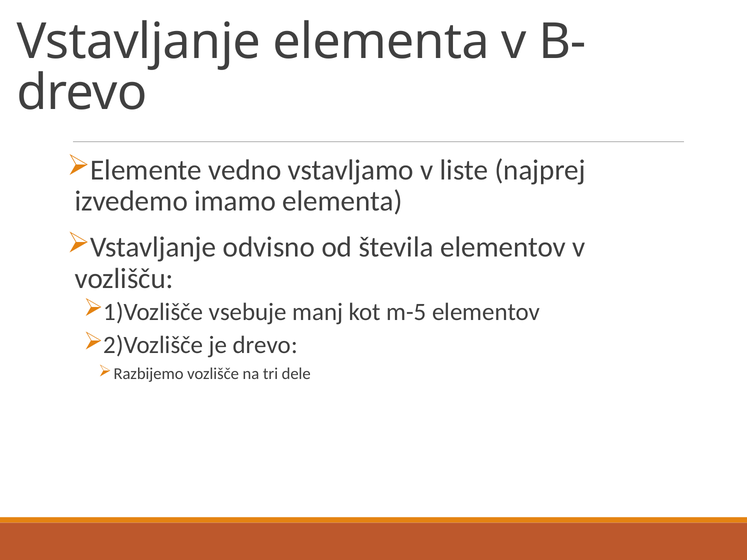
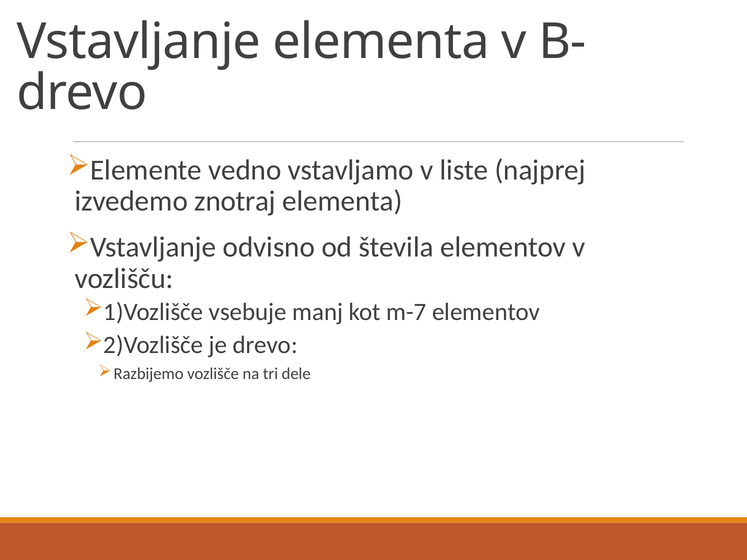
imamo: imamo -> znotraj
m-5: m-5 -> m-7
